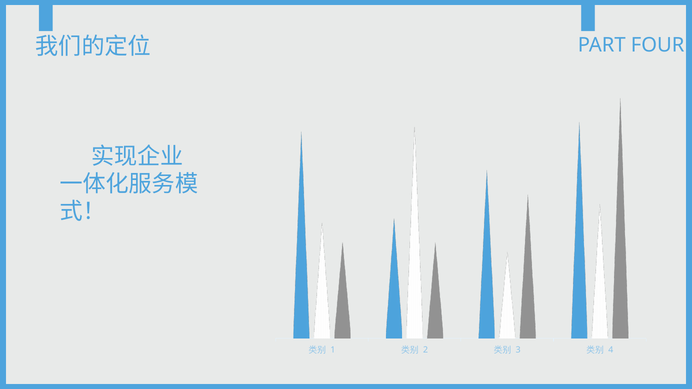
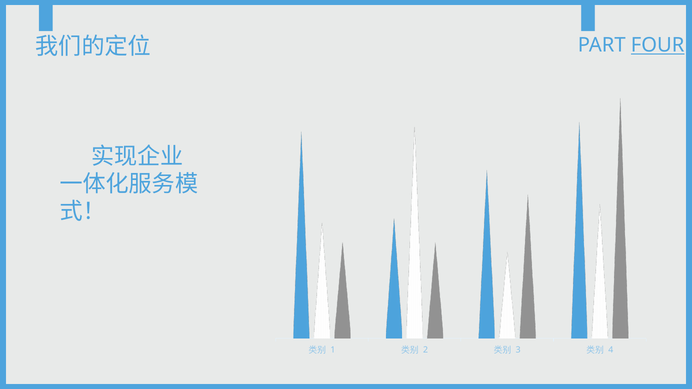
FOUR underline: none -> present
